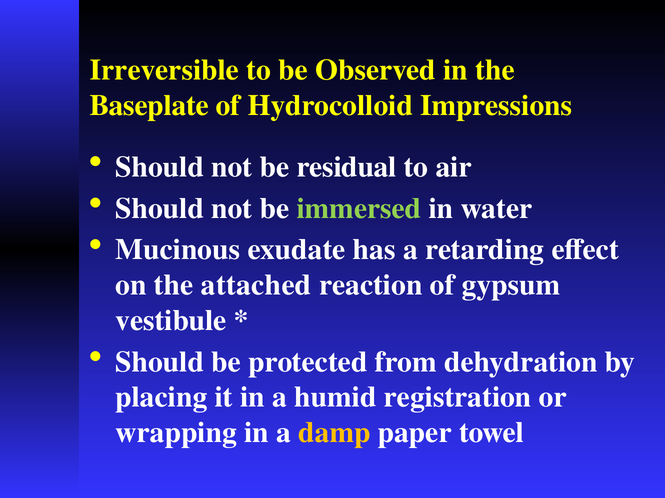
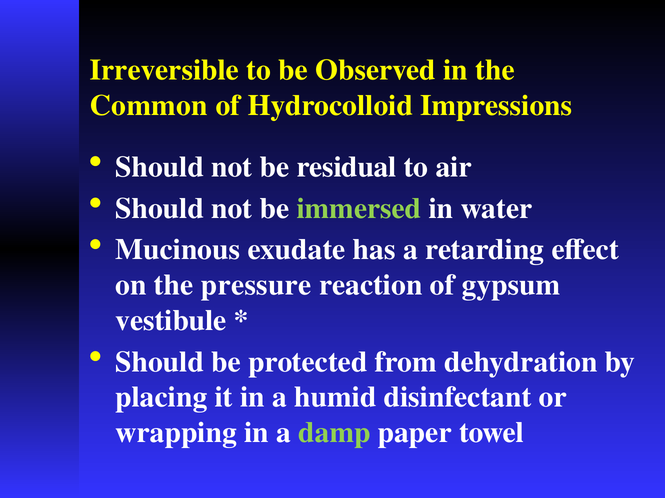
Baseplate: Baseplate -> Common
attached: attached -> pressure
registration: registration -> disinfectant
damp colour: yellow -> light green
